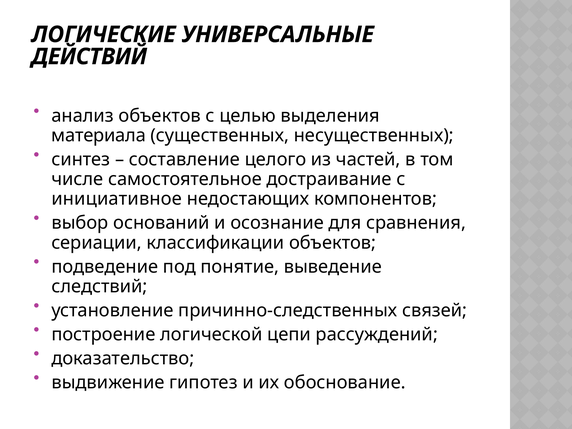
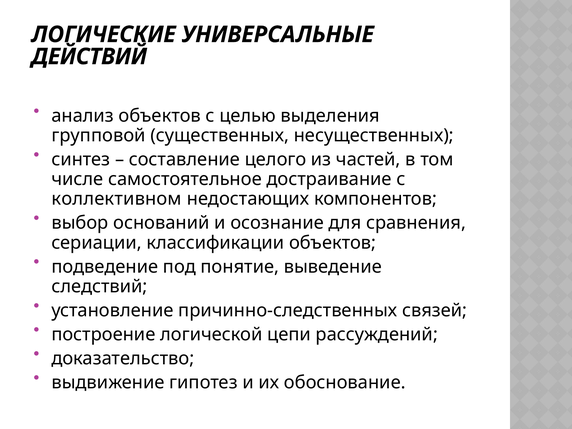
материала: материала -> групповой
инициативное: инициативное -> коллективном
